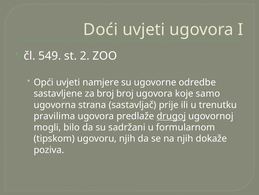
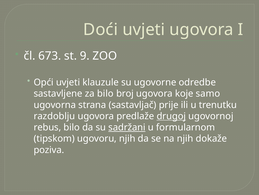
549: 549 -> 673
2: 2 -> 9
namjere: namjere -> klauzule
za broj: broj -> bilo
pravilima: pravilima -> razdoblju
mogli: mogli -> rebus
sadržani underline: none -> present
